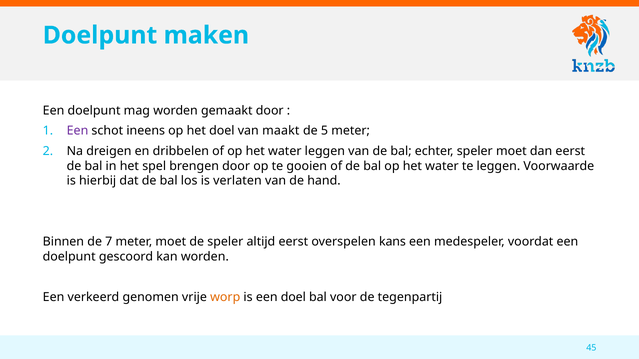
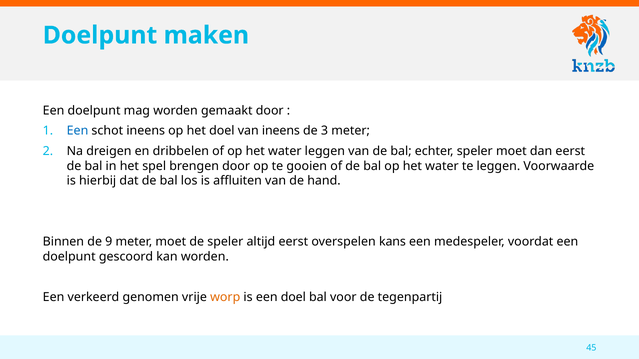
Een at (77, 131) colour: purple -> blue
van maakt: maakt -> ineens
5: 5 -> 3
verlaten: verlaten -> affluiten
7: 7 -> 9
